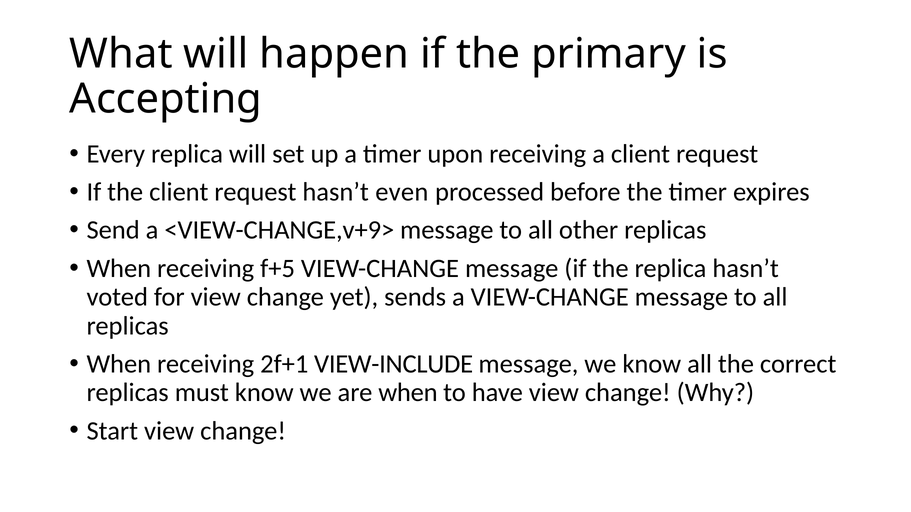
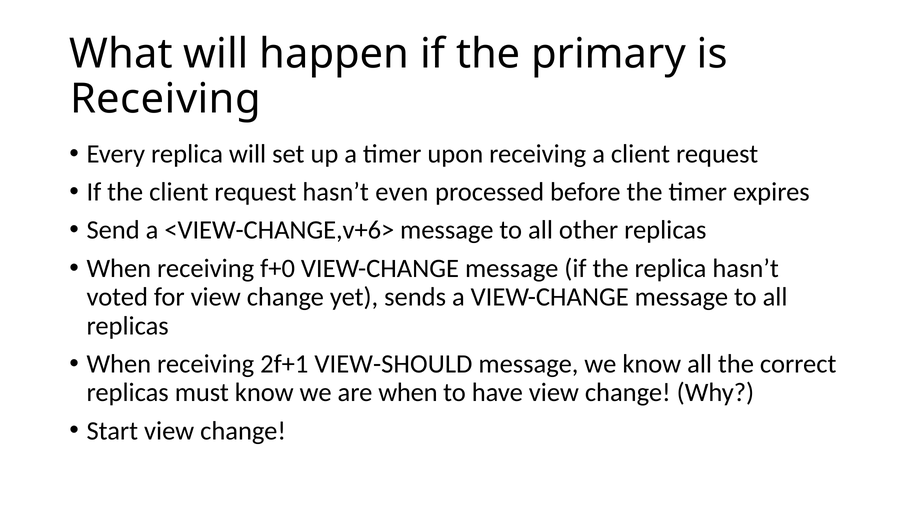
Accepting at (166, 99): Accepting -> Receiving
<VIEW-CHANGE,v+9>: <VIEW-CHANGE,v+9> -> <VIEW-CHANGE,v+6>
f+5: f+5 -> f+0
VIEW-INCLUDE: VIEW-INCLUDE -> VIEW-SHOULD
